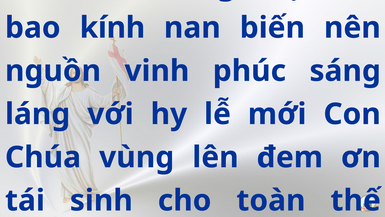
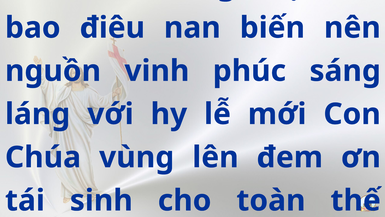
kính: kính -> điêu
